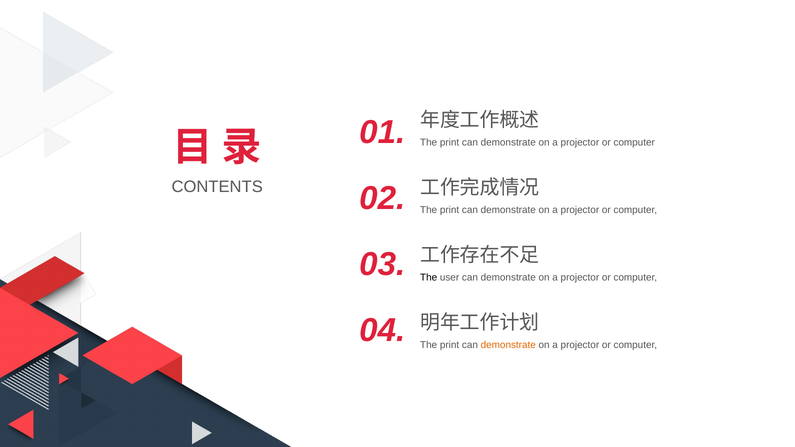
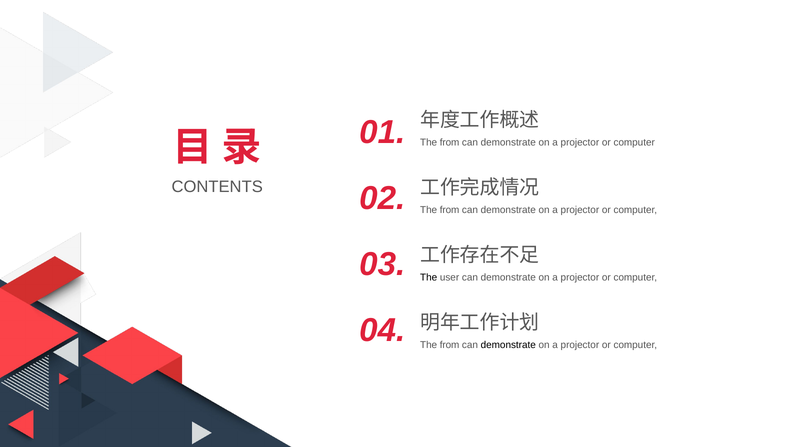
print at (450, 143): print -> from
print at (450, 210): print -> from
print at (450, 345): print -> from
demonstrate at (508, 345) colour: orange -> black
